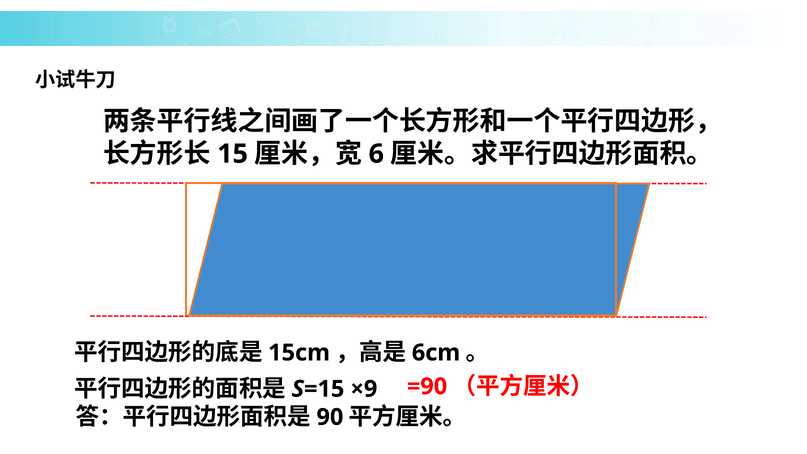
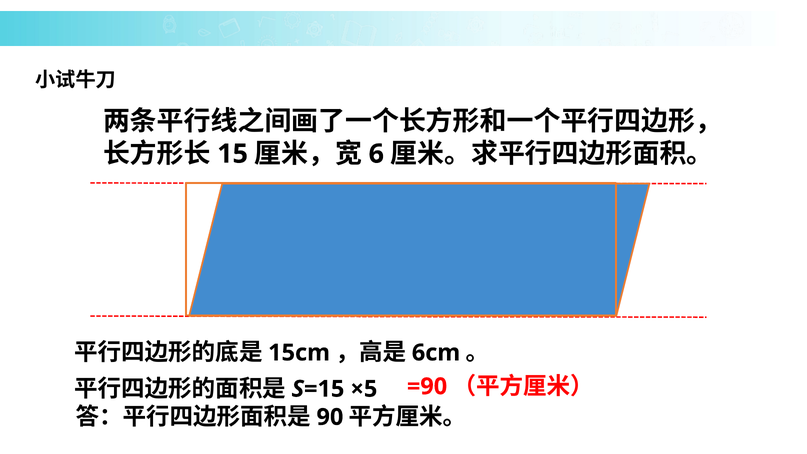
×9: ×9 -> ×5
